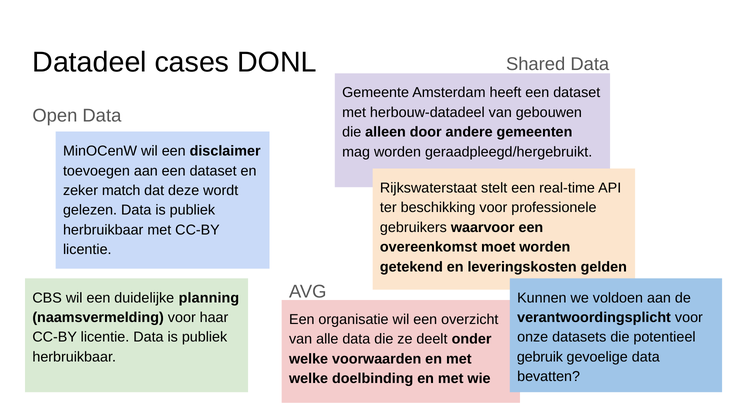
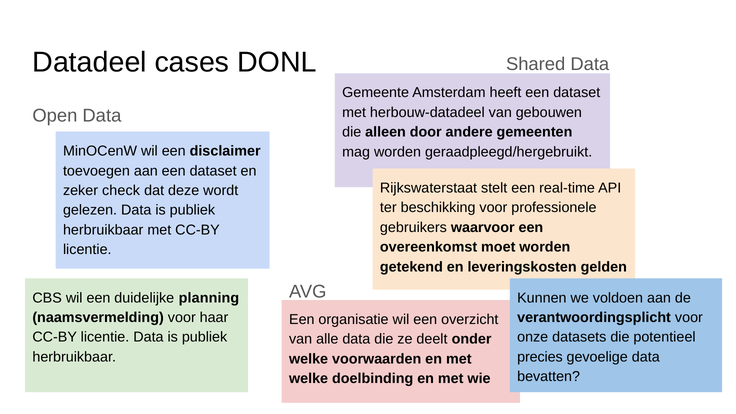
match: match -> check
gebruik: gebruik -> precies
